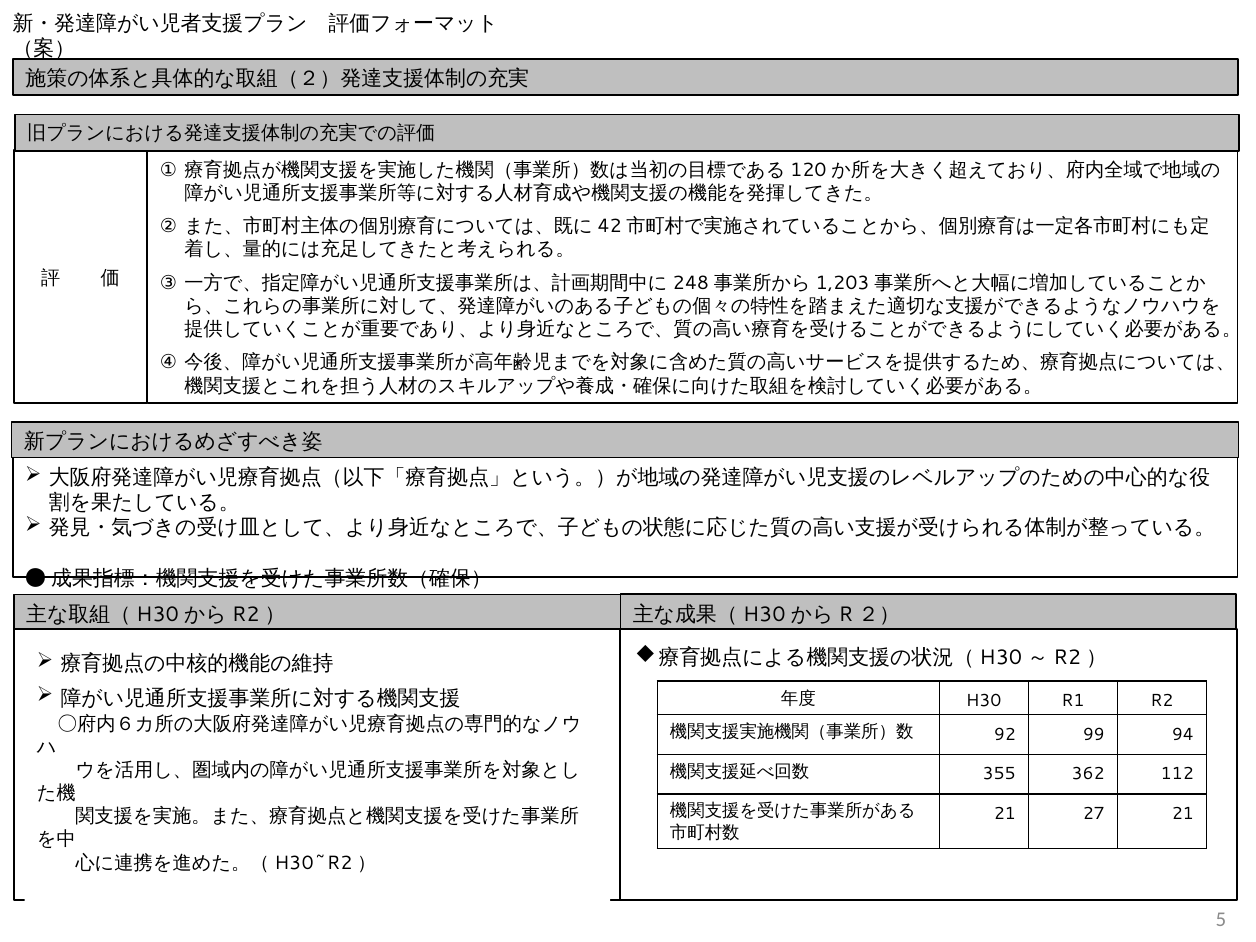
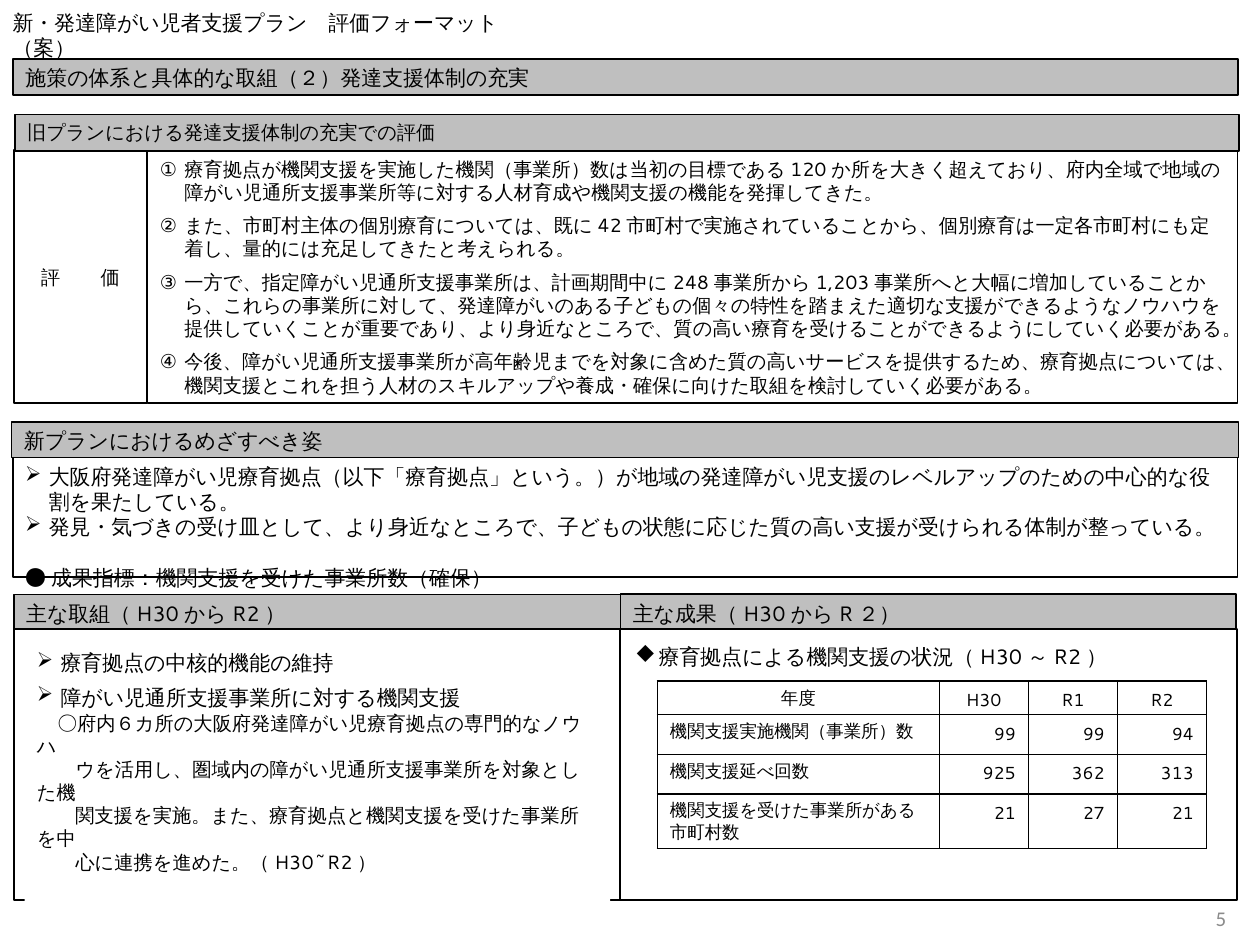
92 at (1005, 734): 92 -> 99
355: 355 -> 925
112: 112 -> 313
